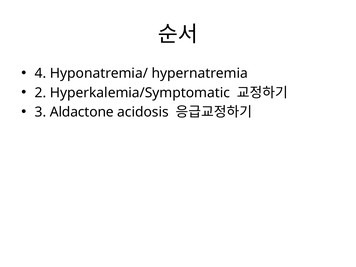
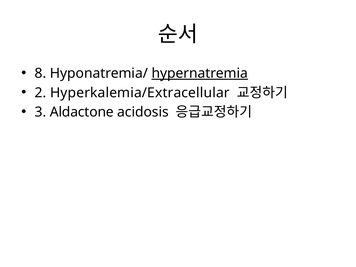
4: 4 -> 8
hypernatremia underline: none -> present
Hyperkalemia/Symptomatic: Hyperkalemia/Symptomatic -> Hyperkalemia/Extracellular
